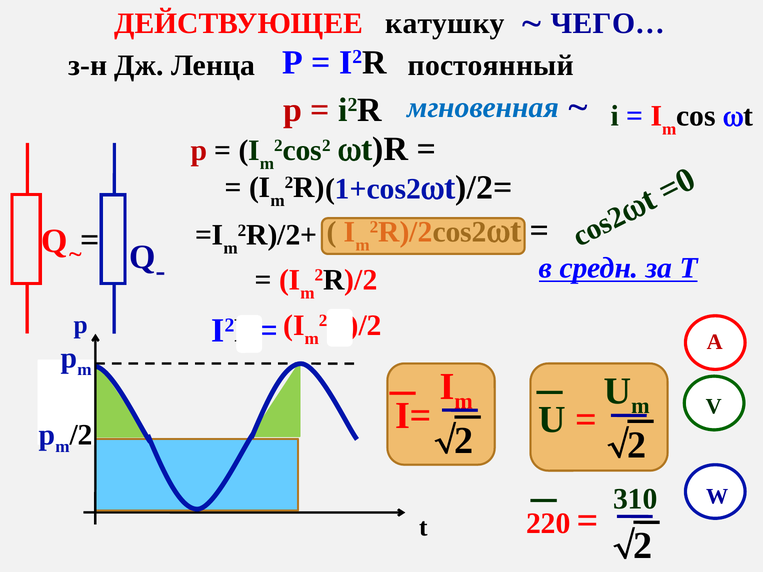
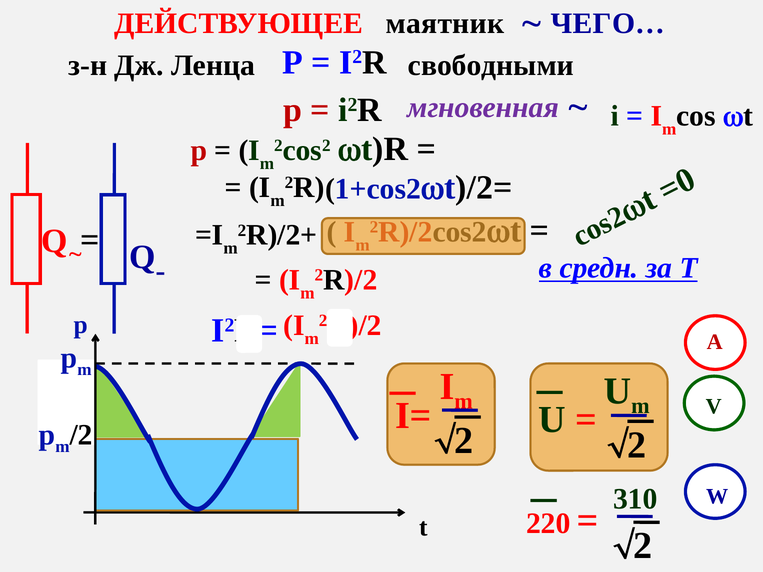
катушку: катушку -> маятник
постоянный: постоянный -> свободными
мгновенная colour: blue -> purple
